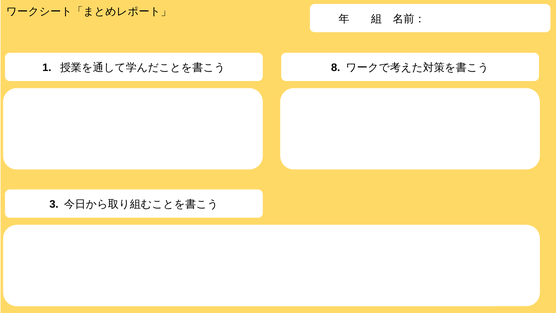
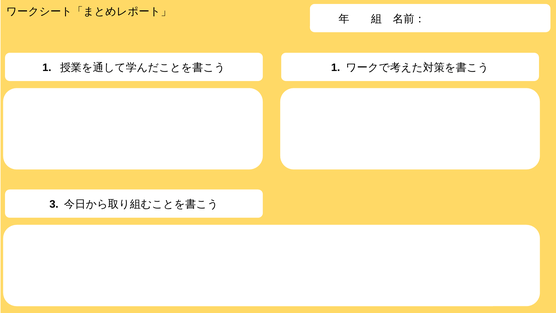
8 at (336, 68): 8 -> 1
